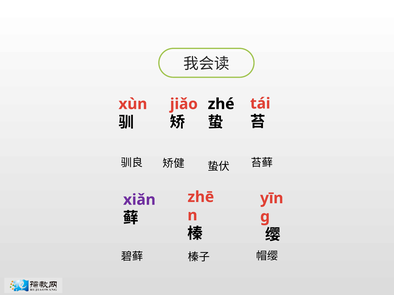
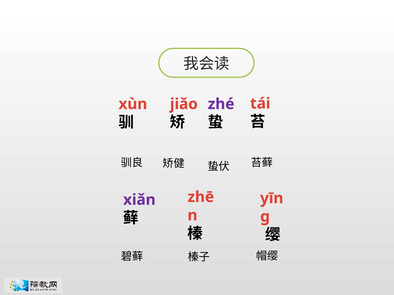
zhé colour: black -> purple
